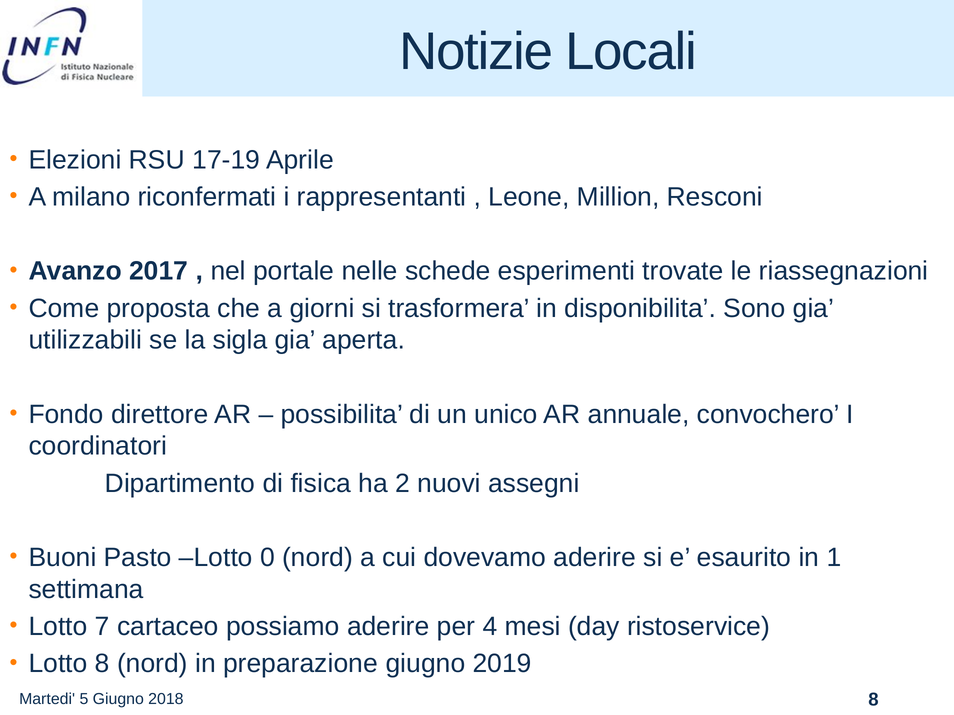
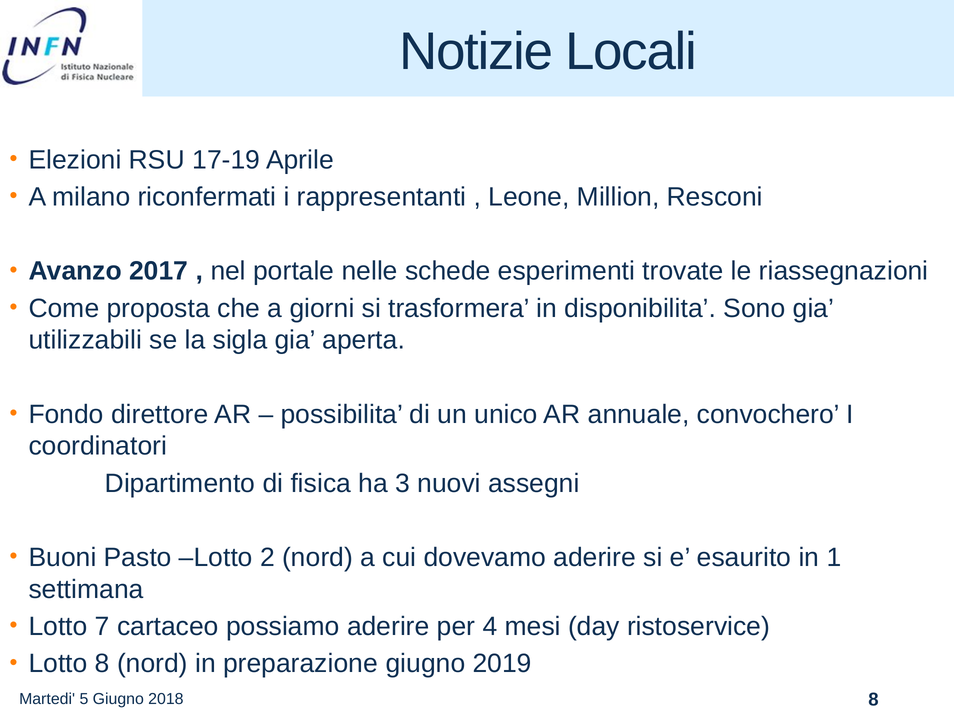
2: 2 -> 3
0: 0 -> 2
